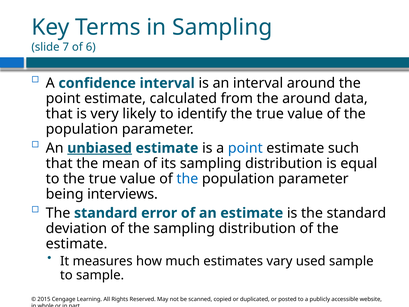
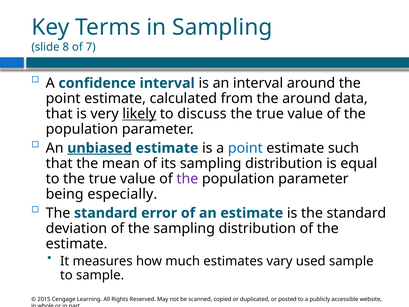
7: 7 -> 8
6: 6 -> 7
likely underline: none -> present
identify: identify -> discuss
the at (187, 179) colour: blue -> purple
interviews: interviews -> especially
